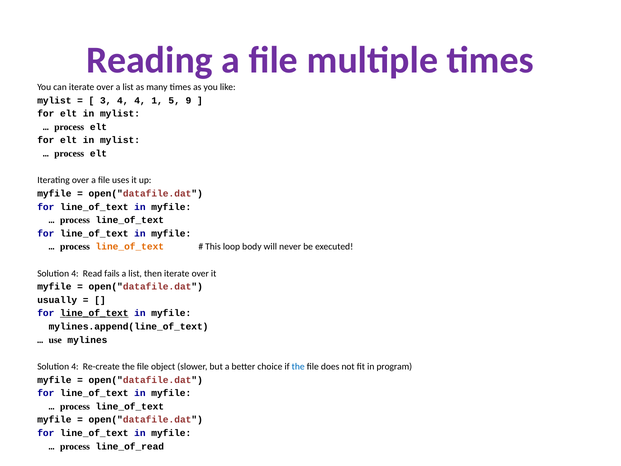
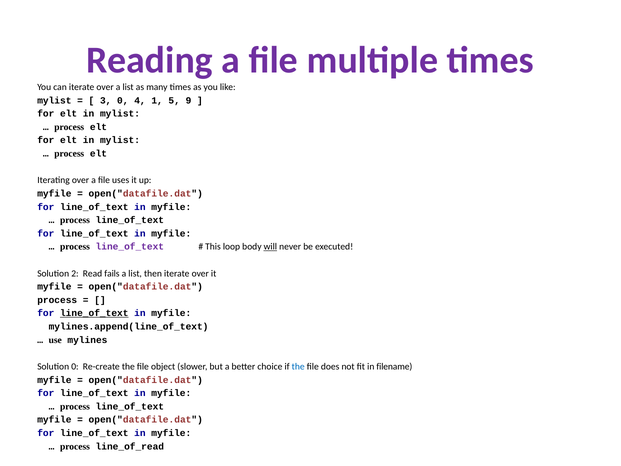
3 4: 4 -> 0
line_of_text at (130, 247) colour: orange -> purple
will underline: none -> present
4 at (75, 273): 4 -> 2
usually at (57, 300): usually -> process
4 at (75, 366): 4 -> 0
program: program -> filename
